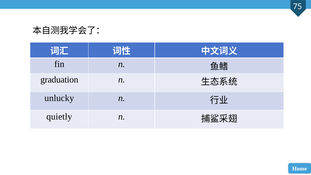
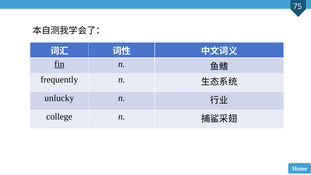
fin underline: none -> present
graduation: graduation -> frequently
quietly: quietly -> college
